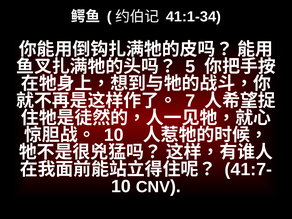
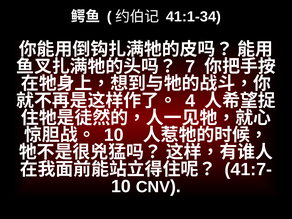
5: 5 -> 7
7: 7 -> 4
